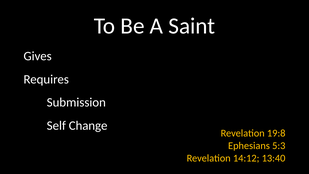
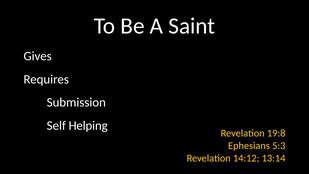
Change: Change -> Helping
13:40: 13:40 -> 13:14
